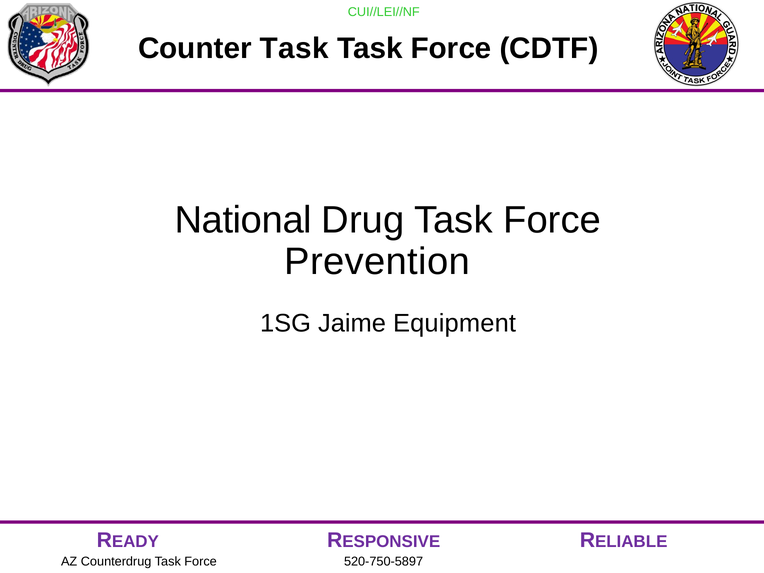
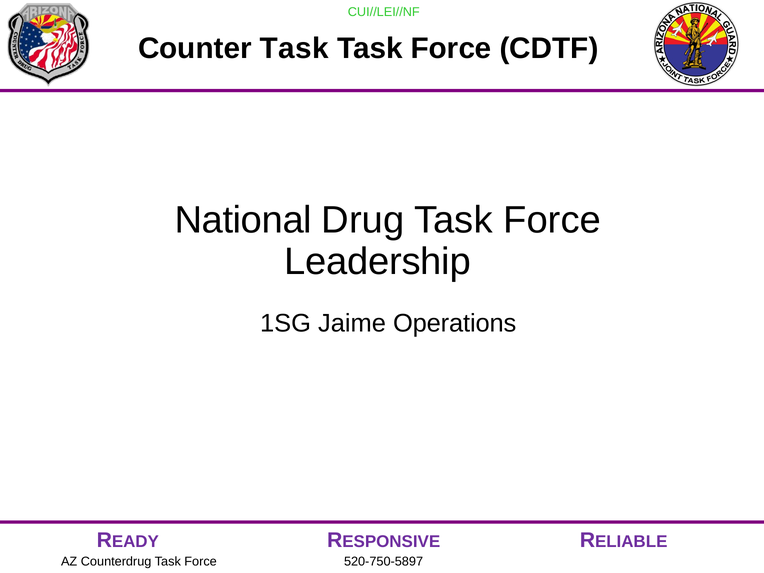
Prevention: Prevention -> Leadership
Equipment: Equipment -> Operations
